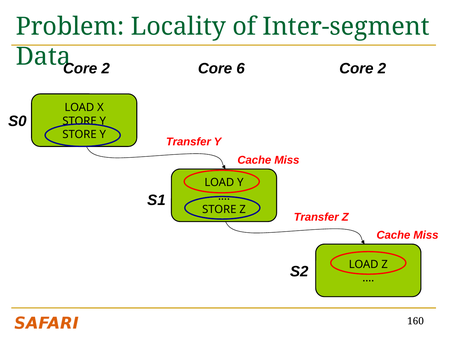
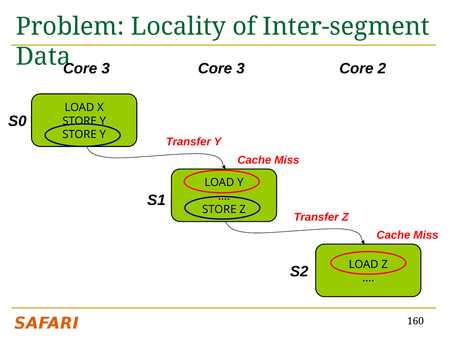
2 at (106, 69): 2 -> 3
6 at (241, 69): 6 -> 3
